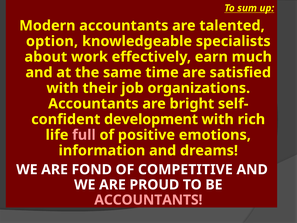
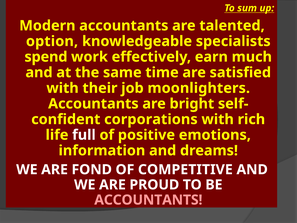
about: about -> spend
organizations: organizations -> moonlighters
development: development -> corporations
full colour: pink -> white
